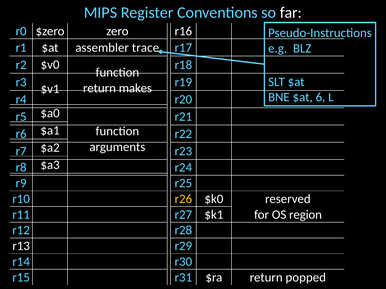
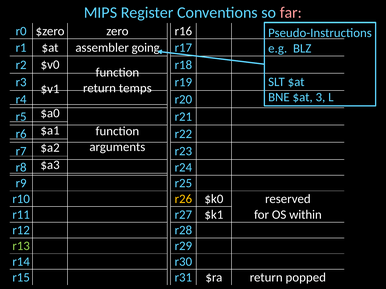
far colour: white -> pink
trace: trace -> going
makes: makes -> temps
6: 6 -> 3
region: region -> within
r13 colour: white -> light green
